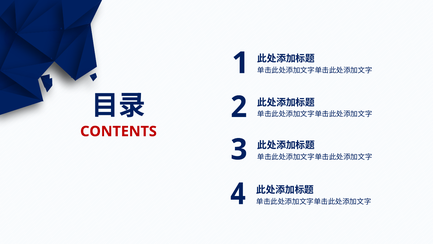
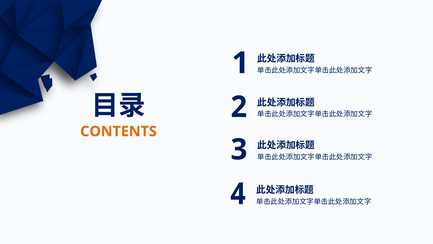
CONTENTS colour: red -> orange
